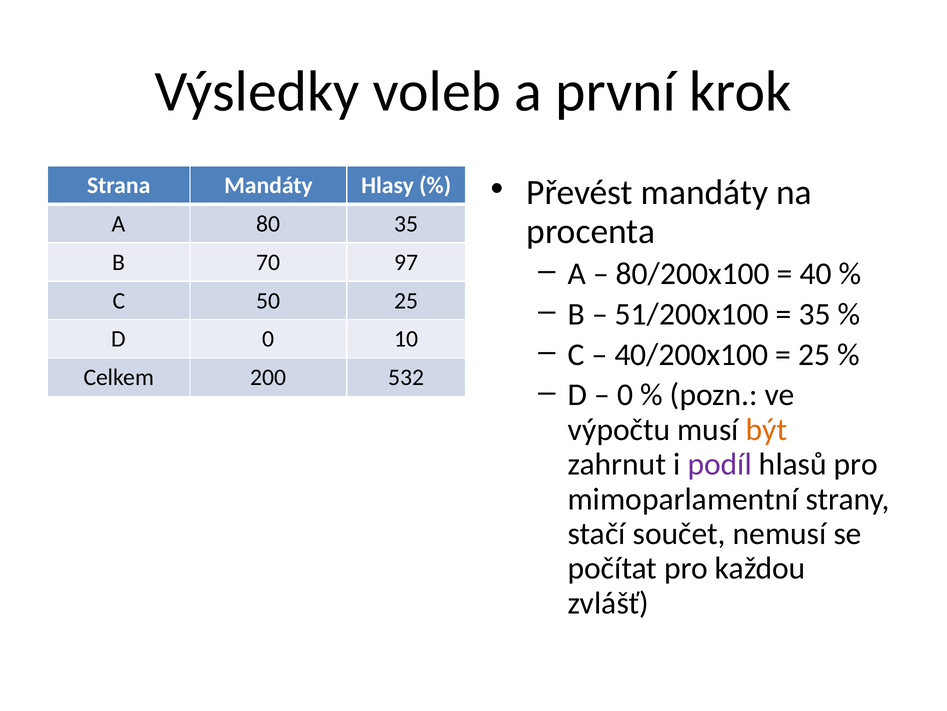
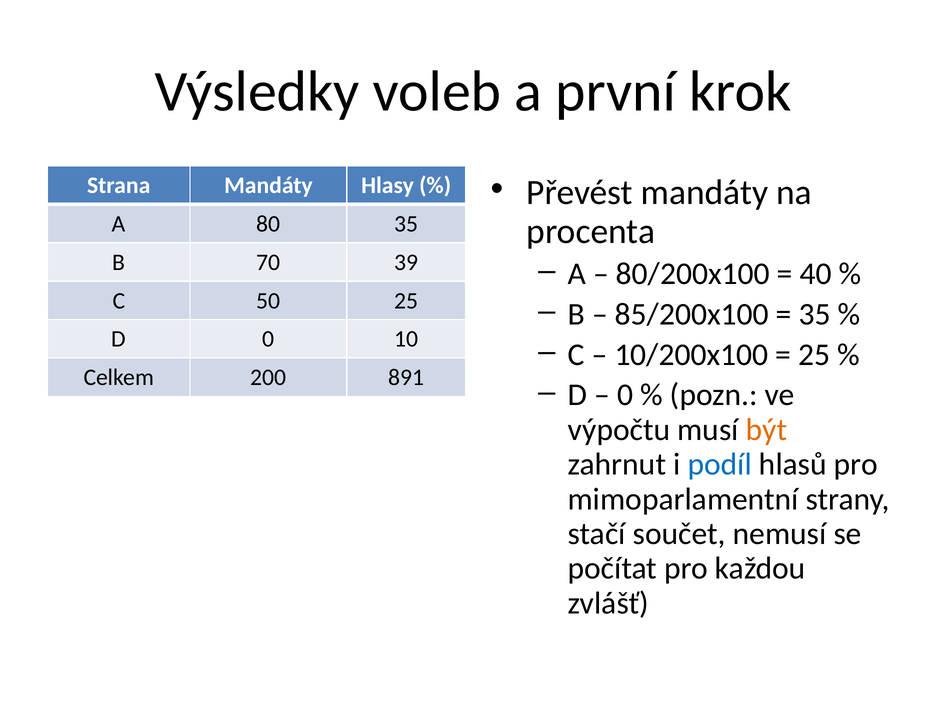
97: 97 -> 39
51/200x100: 51/200x100 -> 85/200x100
40/200x100: 40/200x100 -> 10/200x100
532: 532 -> 891
podíl colour: purple -> blue
